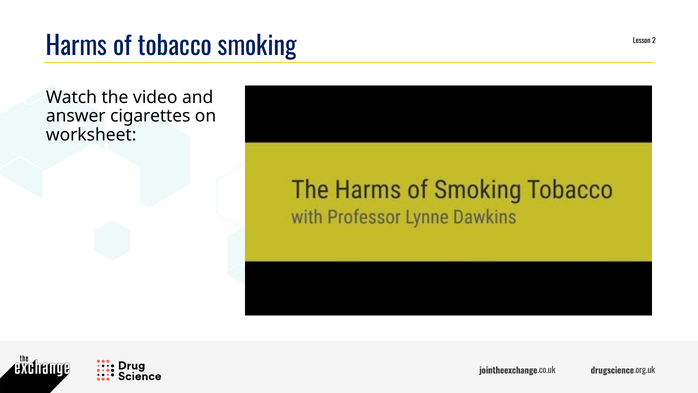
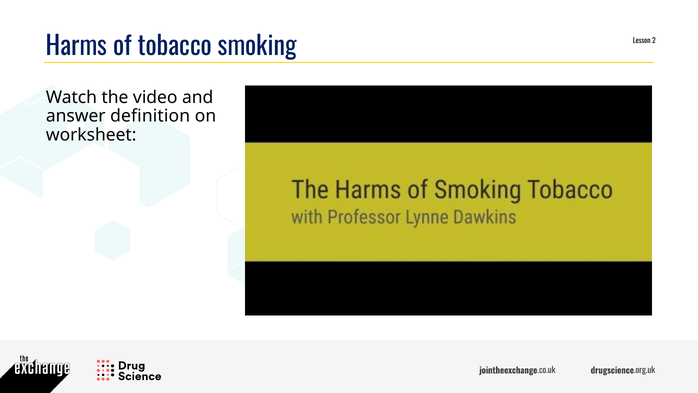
cigarettes: cigarettes -> definition
